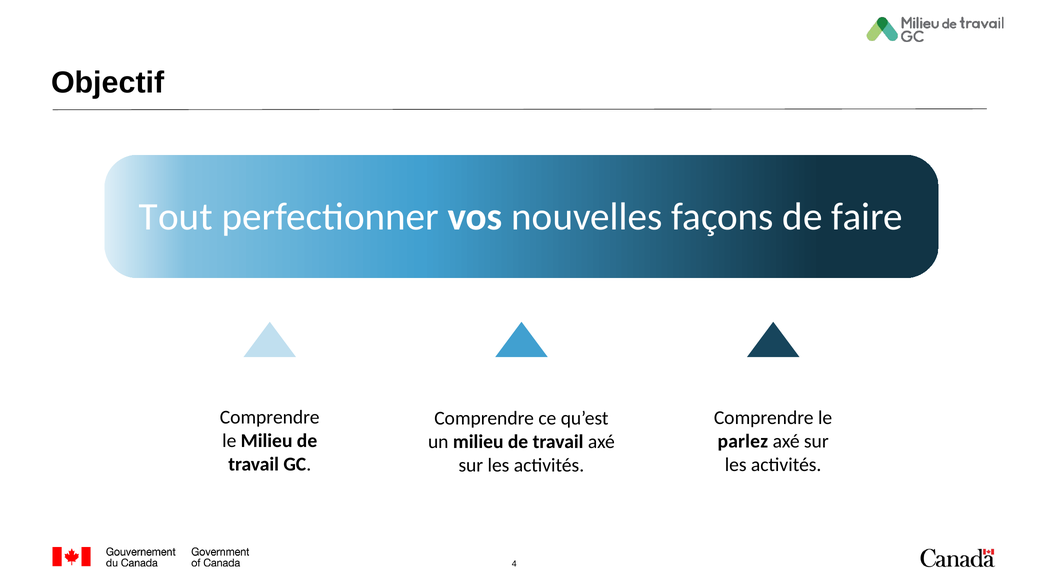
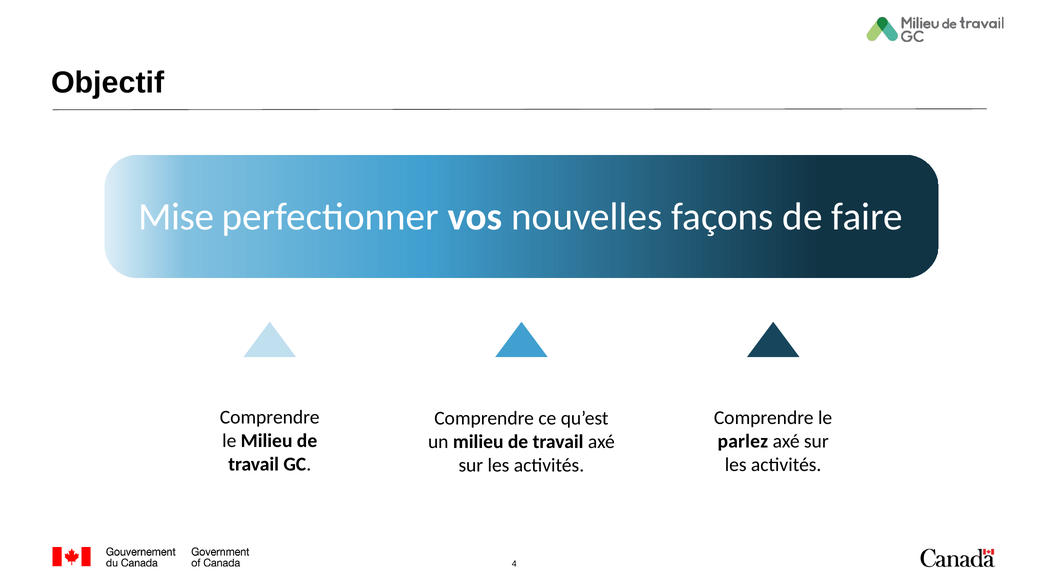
Tout: Tout -> Mise
